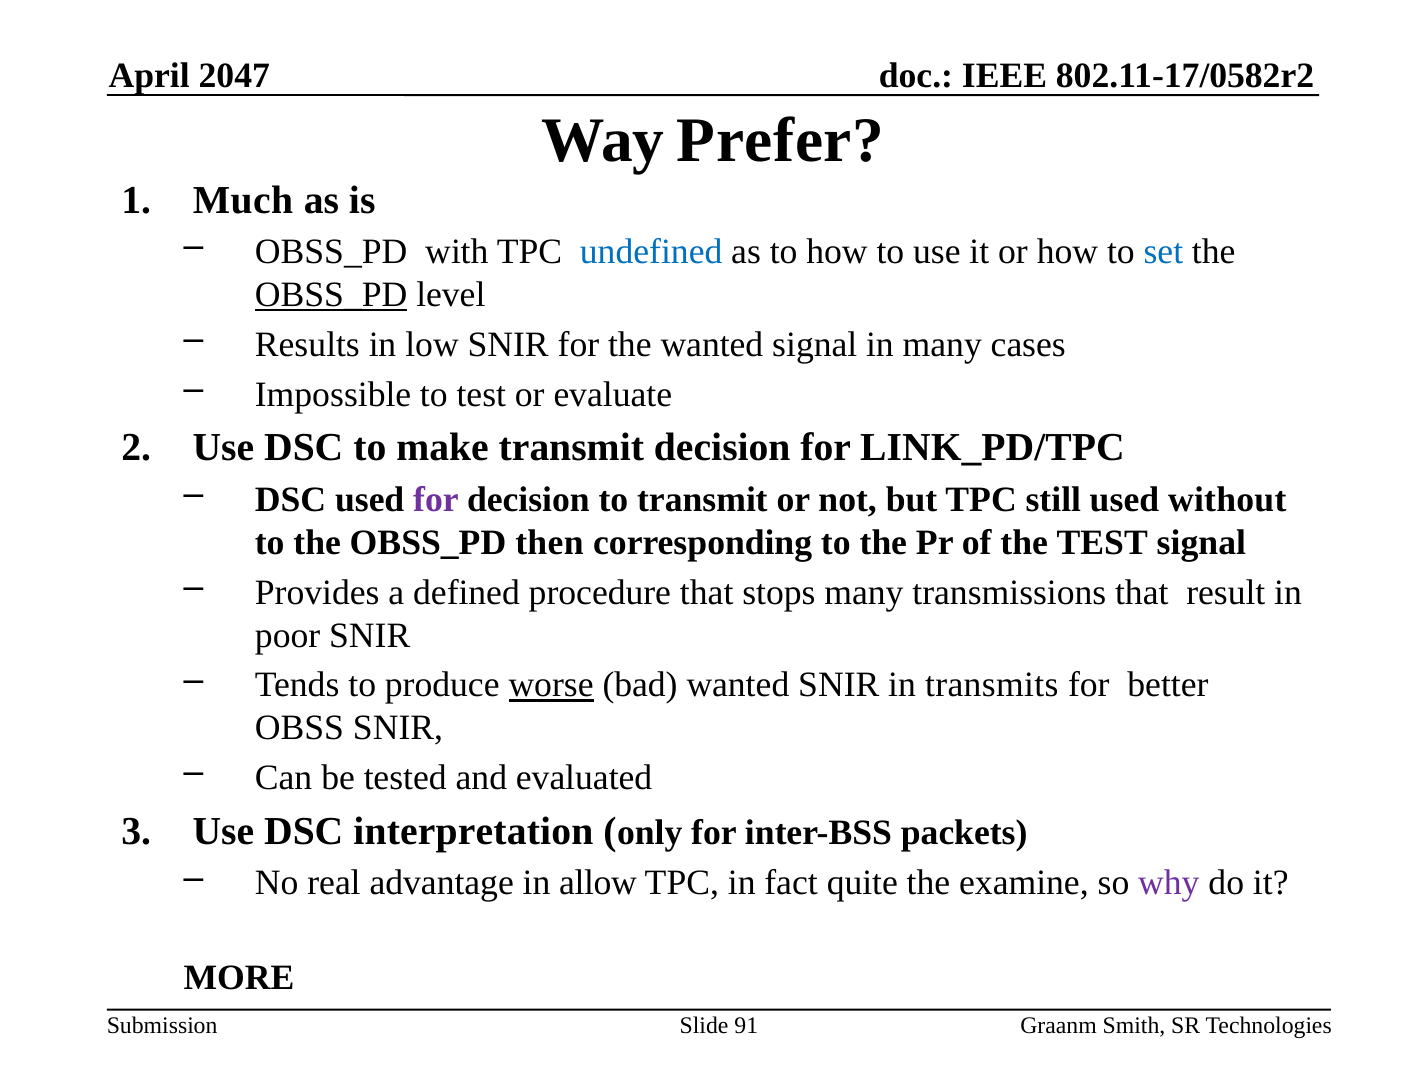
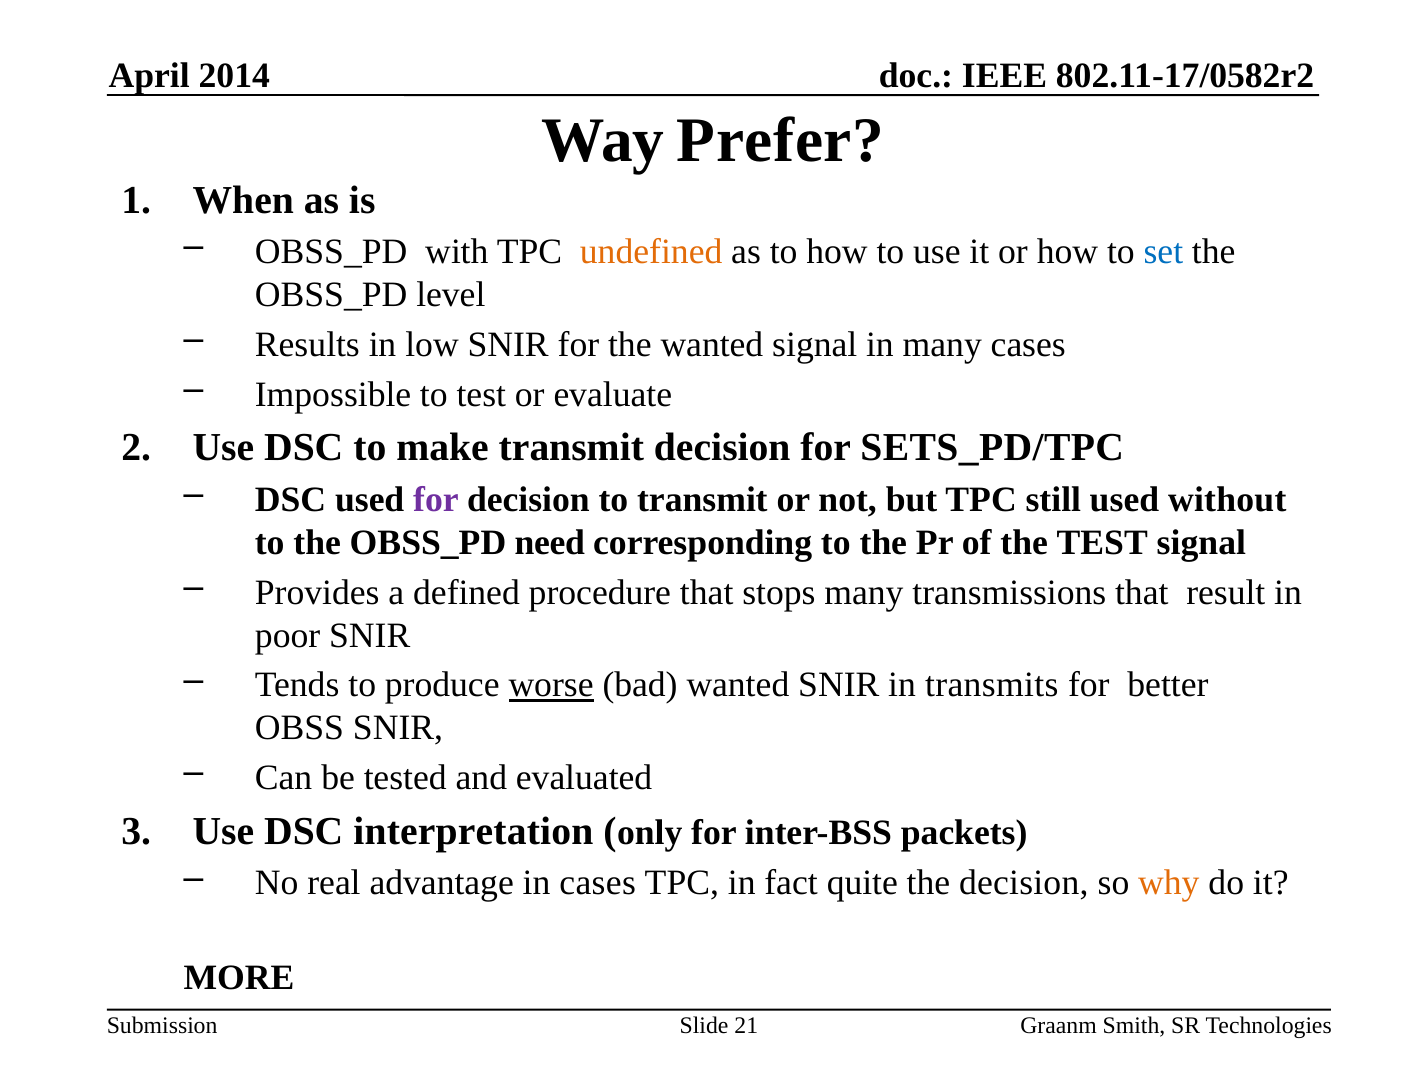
2047: 2047 -> 2014
Much: Much -> When
undefined colour: blue -> orange
OBSS_PD at (331, 295) underline: present -> none
LINK_PD/TPC: LINK_PD/TPC -> SETS_PD/TPC
then: then -> need
in allow: allow -> cases
the examine: examine -> decision
why colour: purple -> orange
91: 91 -> 21
